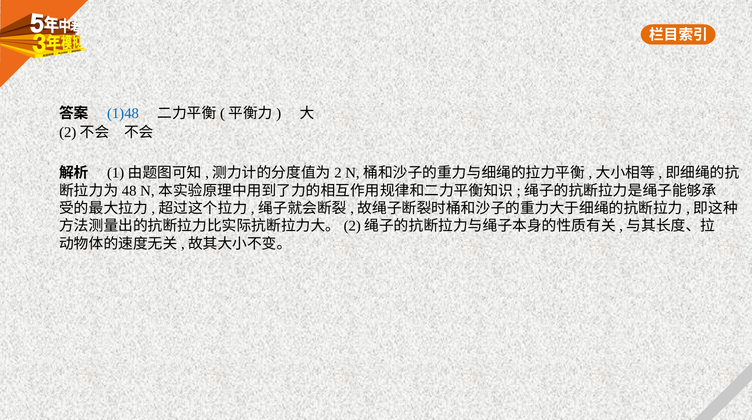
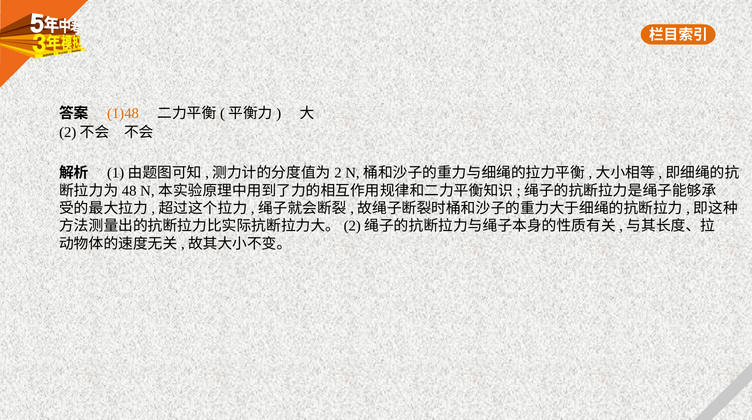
1)48 colour: blue -> orange
